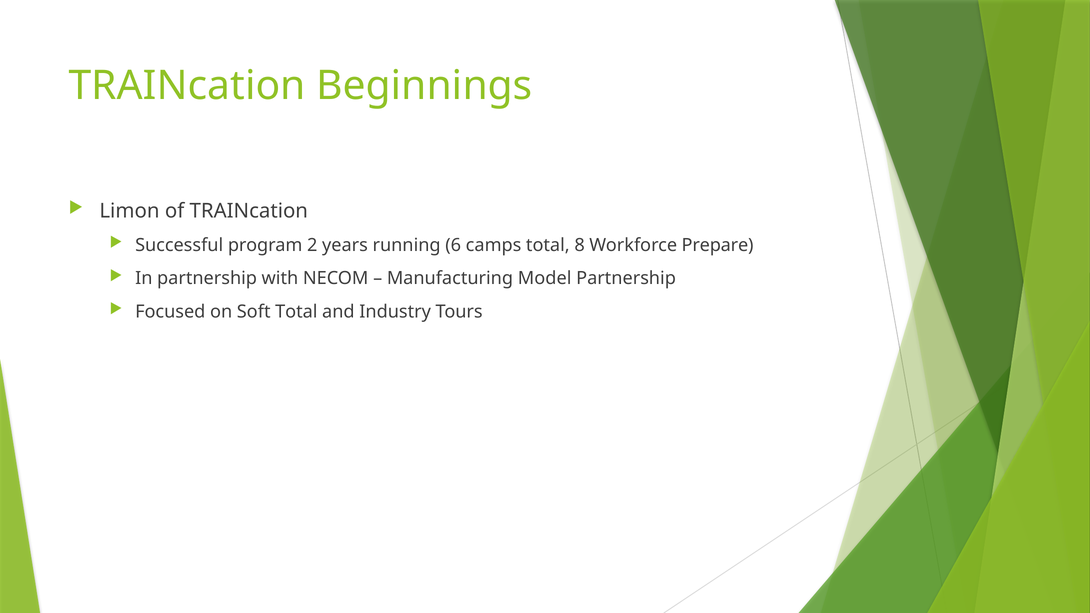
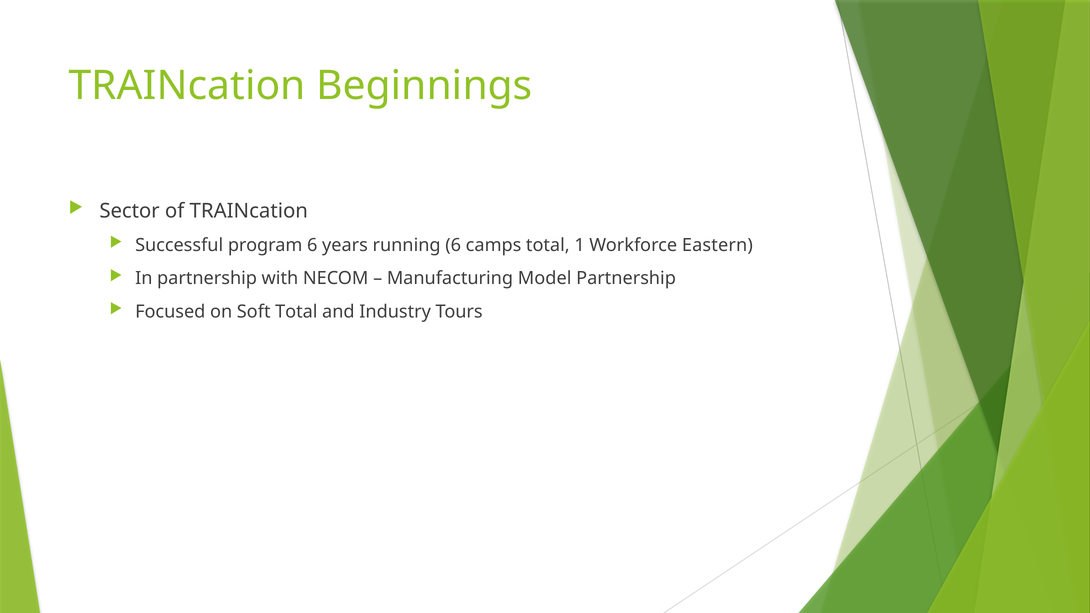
Limon: Limon -> Sector
program 2: 2 -> 6
8: 8 -> 1
Prepare: Prepare -> Eastern
